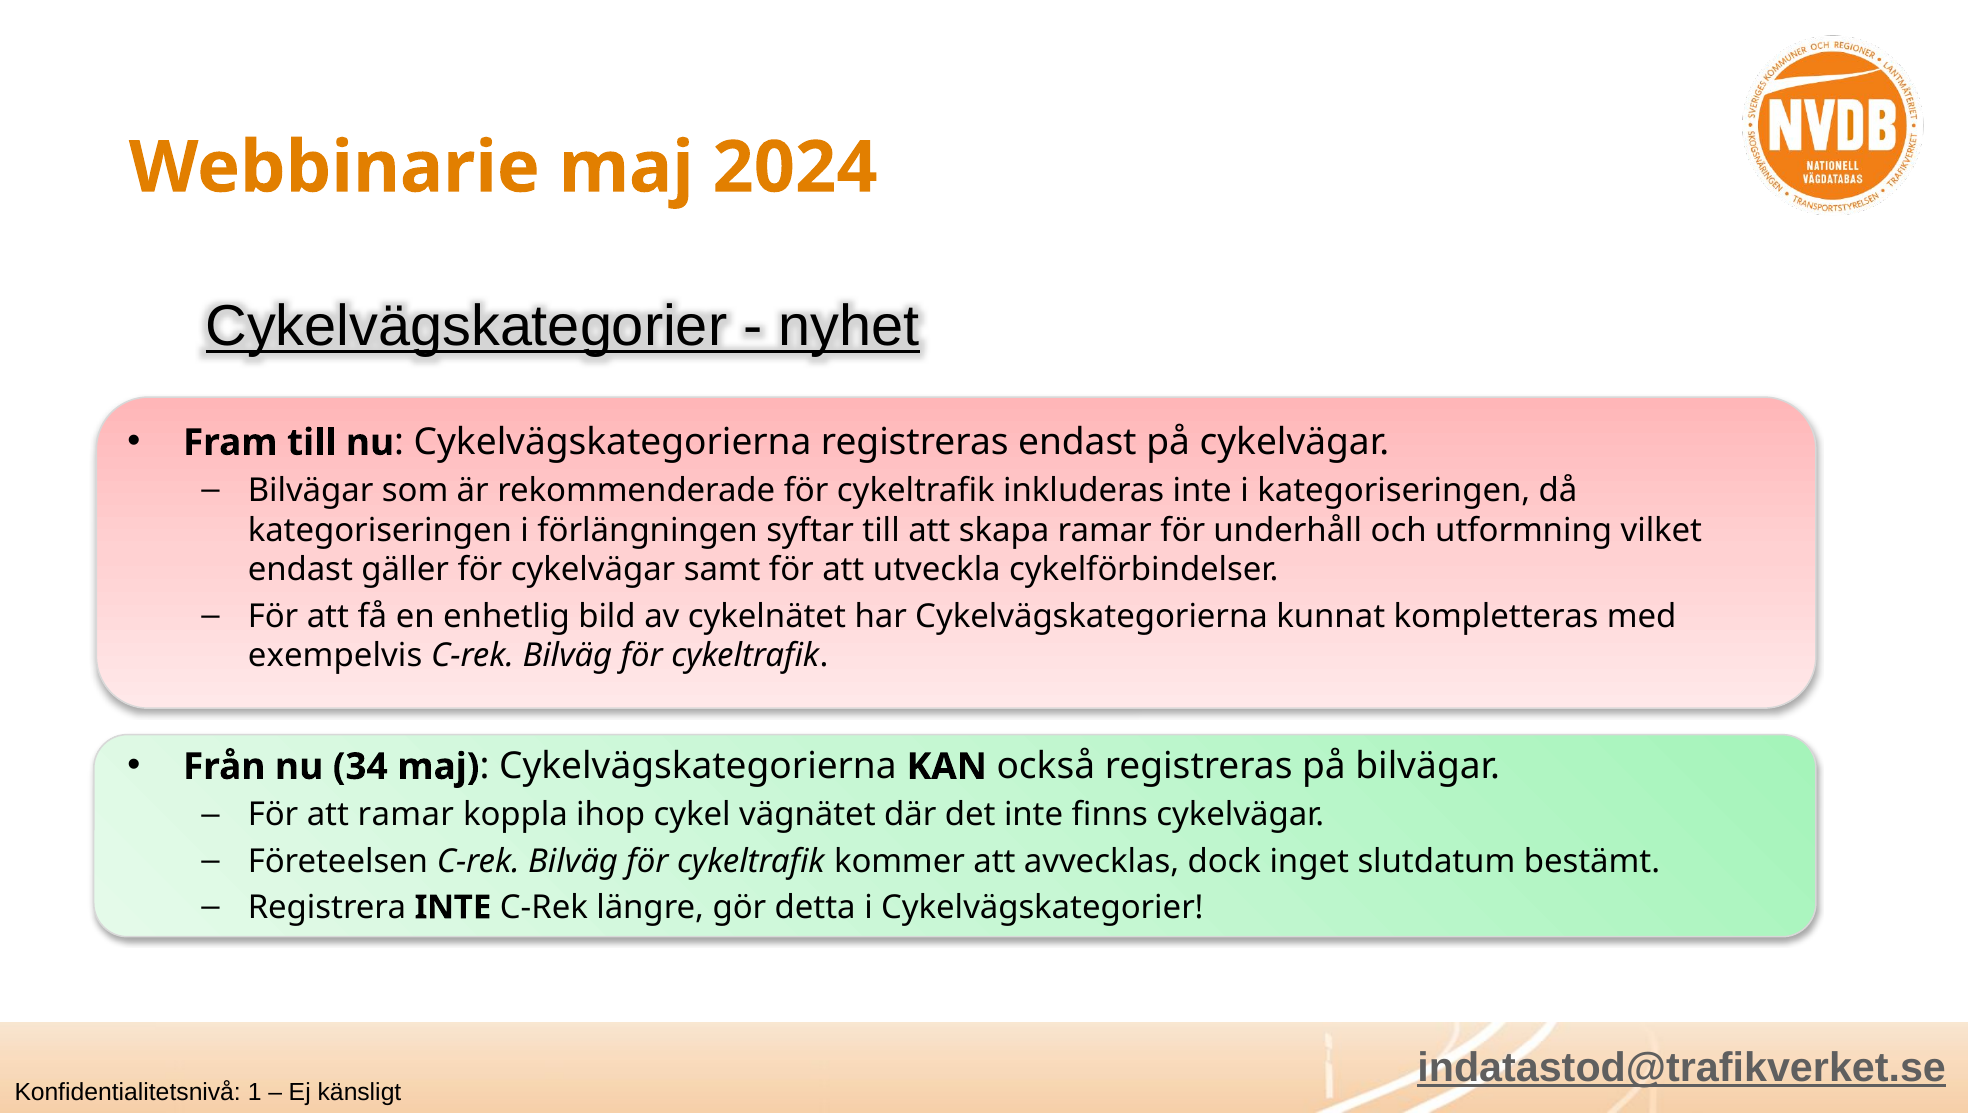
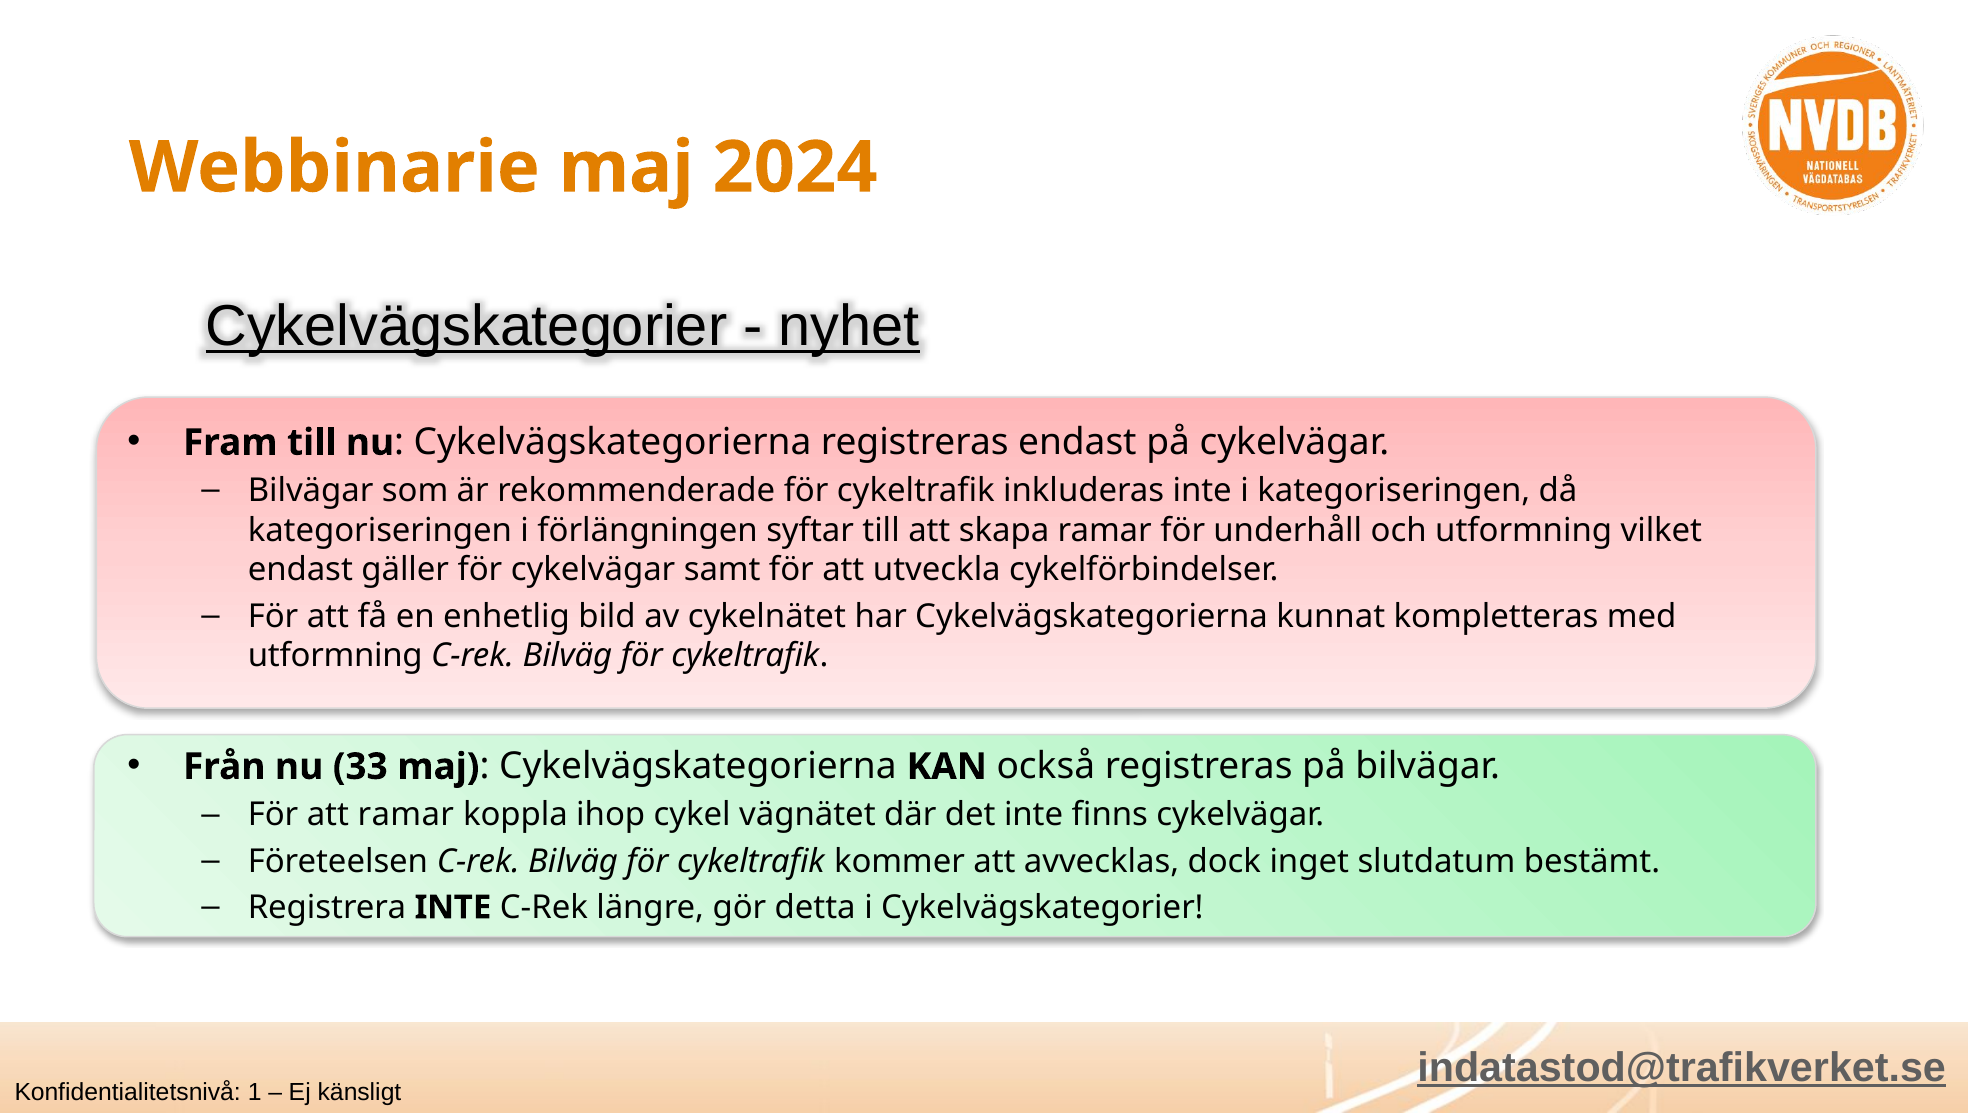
exempelvis at (335, 656): exempelvis -> utformning
34: 34 -> 33
